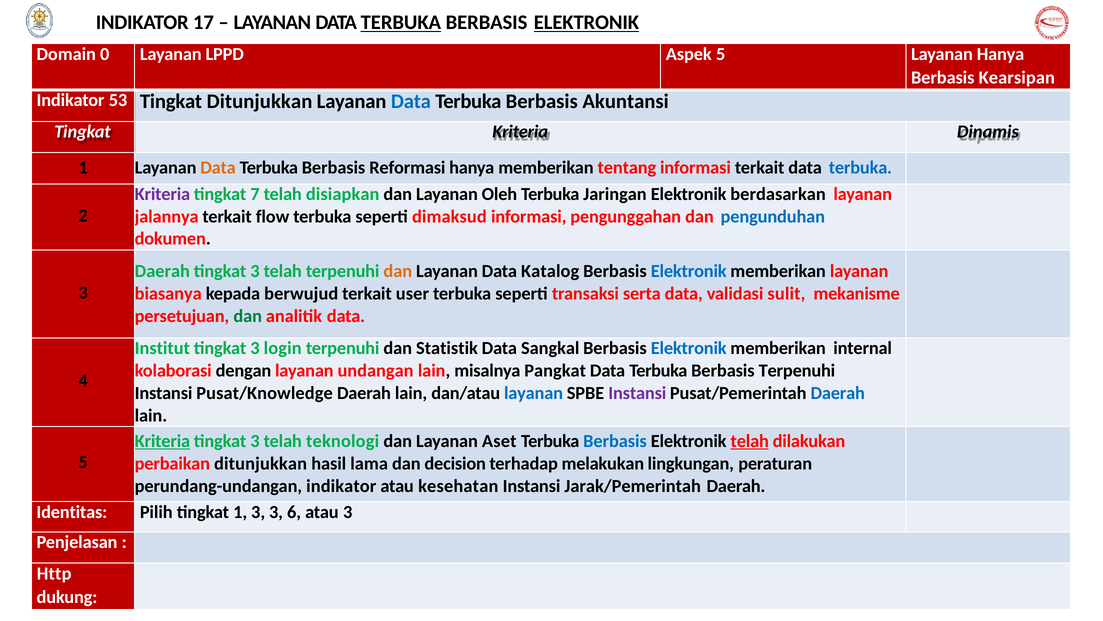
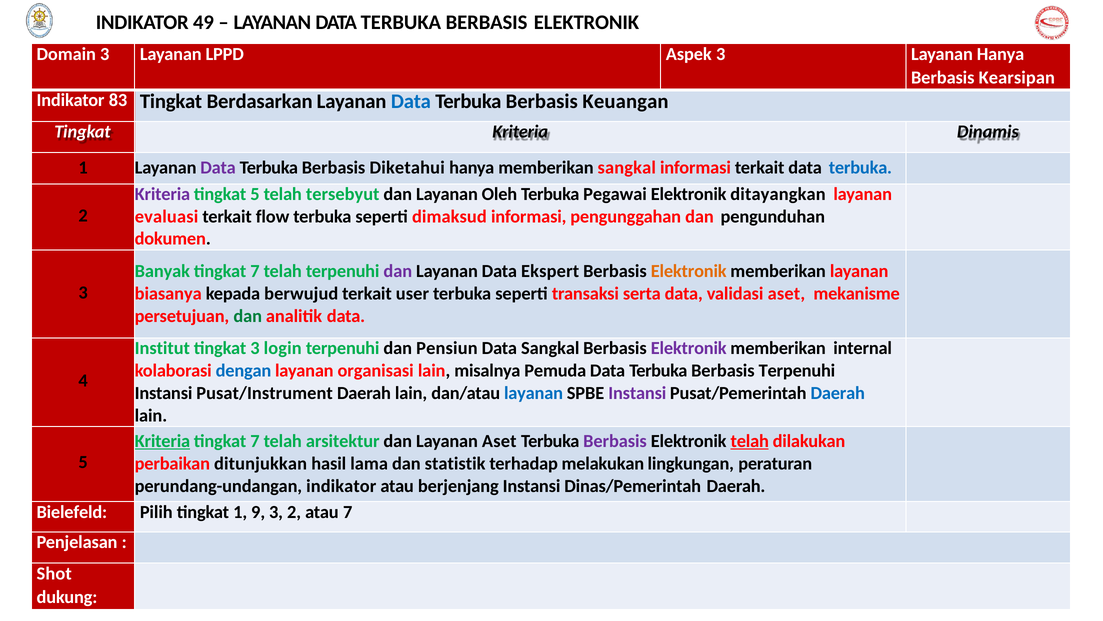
17: 17 -> 49
TERBUKA at (401, 22) underline: present -> none
ELEKTRONIK at (586, 22) underline: present -> none
Domain 0: 0 -> 3
Aspek 5: 5 -> 3
53: 53 -> 83
Tingkat Ditunjukkan: Ditunjukkan -> Berdasarkan
Akuntansi: Akuntansi -> Keuangan
Data at (218, 167) colour: orange -> purple
Reformasi: Reformasi -> Diketahui
memberikan tentang: tentang -> sangkal
tingkat 7: 7 -> 5
disiapkan: disiapkan -> tersebyut
Jaringan: Jaringan -> Pegawai
berdasarkan: berdasarkan -> ditayangkan
jalannya: jalannya -> evaluasi
pengunduhan colour: blue -> black
Daerah at (162, 271): Daerah -> Banyak
3 at (255, 271): 3 -> 7
dan at (398, 271) colour: orange -> purple
Katalog: Katalog -> Ekspert
Elektronik at (689, 271) colour: blue -> orange
validasi sulit: sulit -> aset
Statistik: Statistik -> Pensiun
Elektronik at (689, 348) colour: blue -> purple
dengan colour: black -> blue
undangan: undangan -> organisasi
Pangkat: Pangkat -> Pemuda
Pusat/Knowledge: Pusat/Knowledge -> Pusat/Instrument
3 at (255, 441): 3 -> 7
teknologi: teknologi -> arsitektur
Berbasis at (615, 441) colour: blue -> purple
decision: decision -> statistik
kesehatan: kesehatan -> berjenjang
Jarak/Pemerintah: Jarak/Pemerintah -> Dinas/Pemerintah
Identitas: Identitas -> Bielefeld
1 3: 3 -> 9
3 6: 6 -> 2
atau 3: 3 -> 7
Http: Http -> Shot
